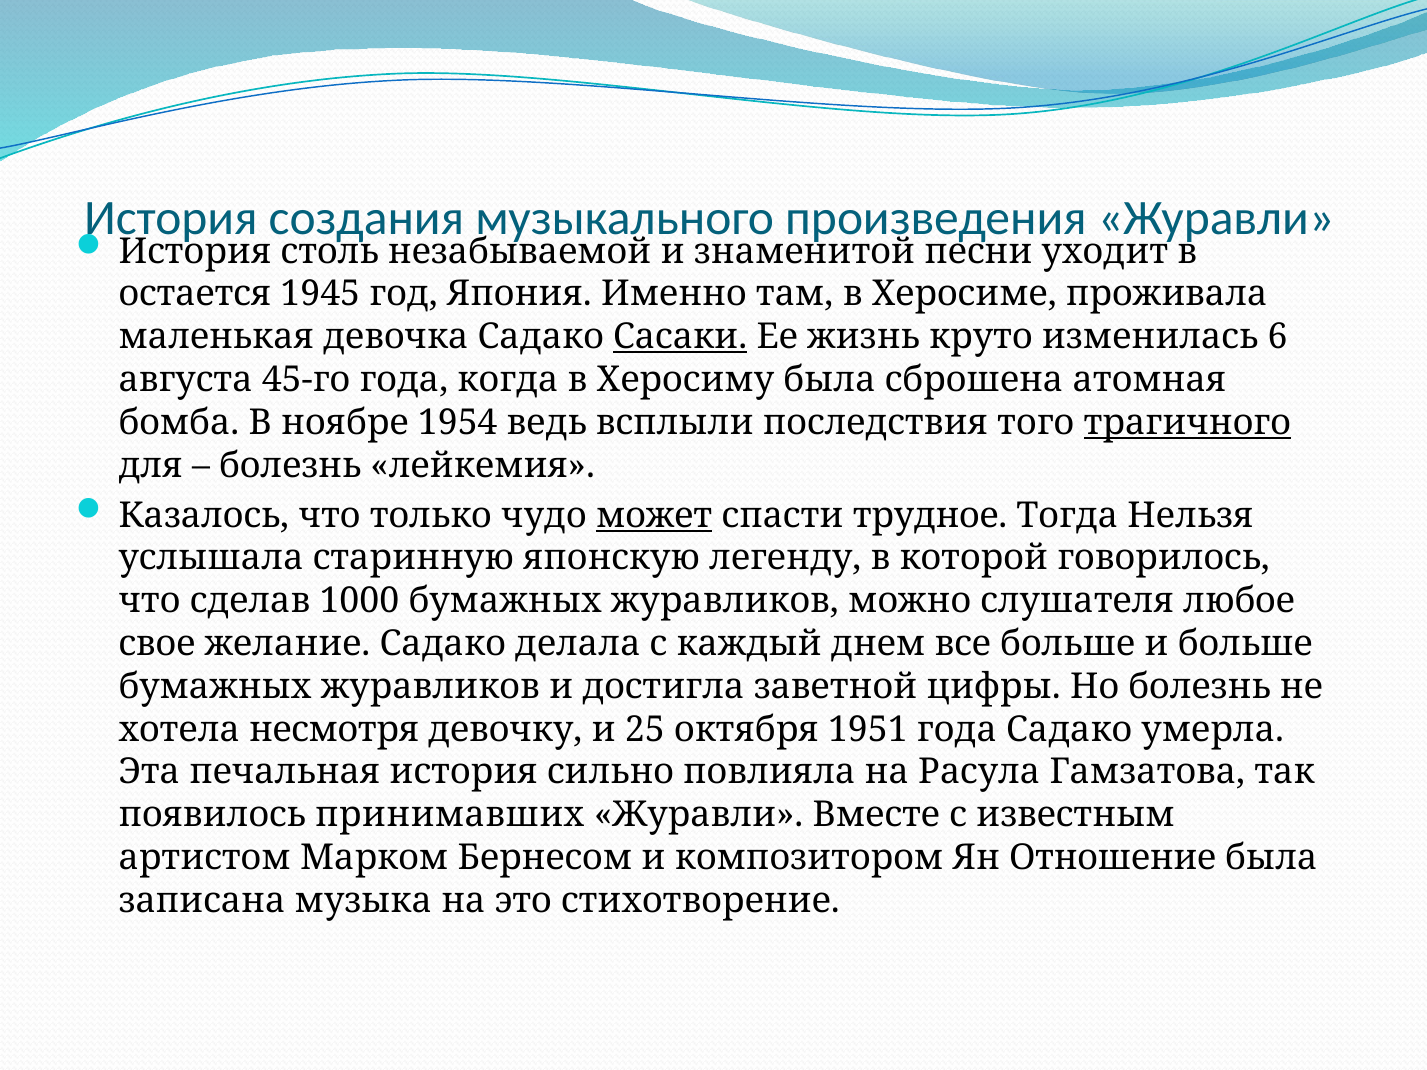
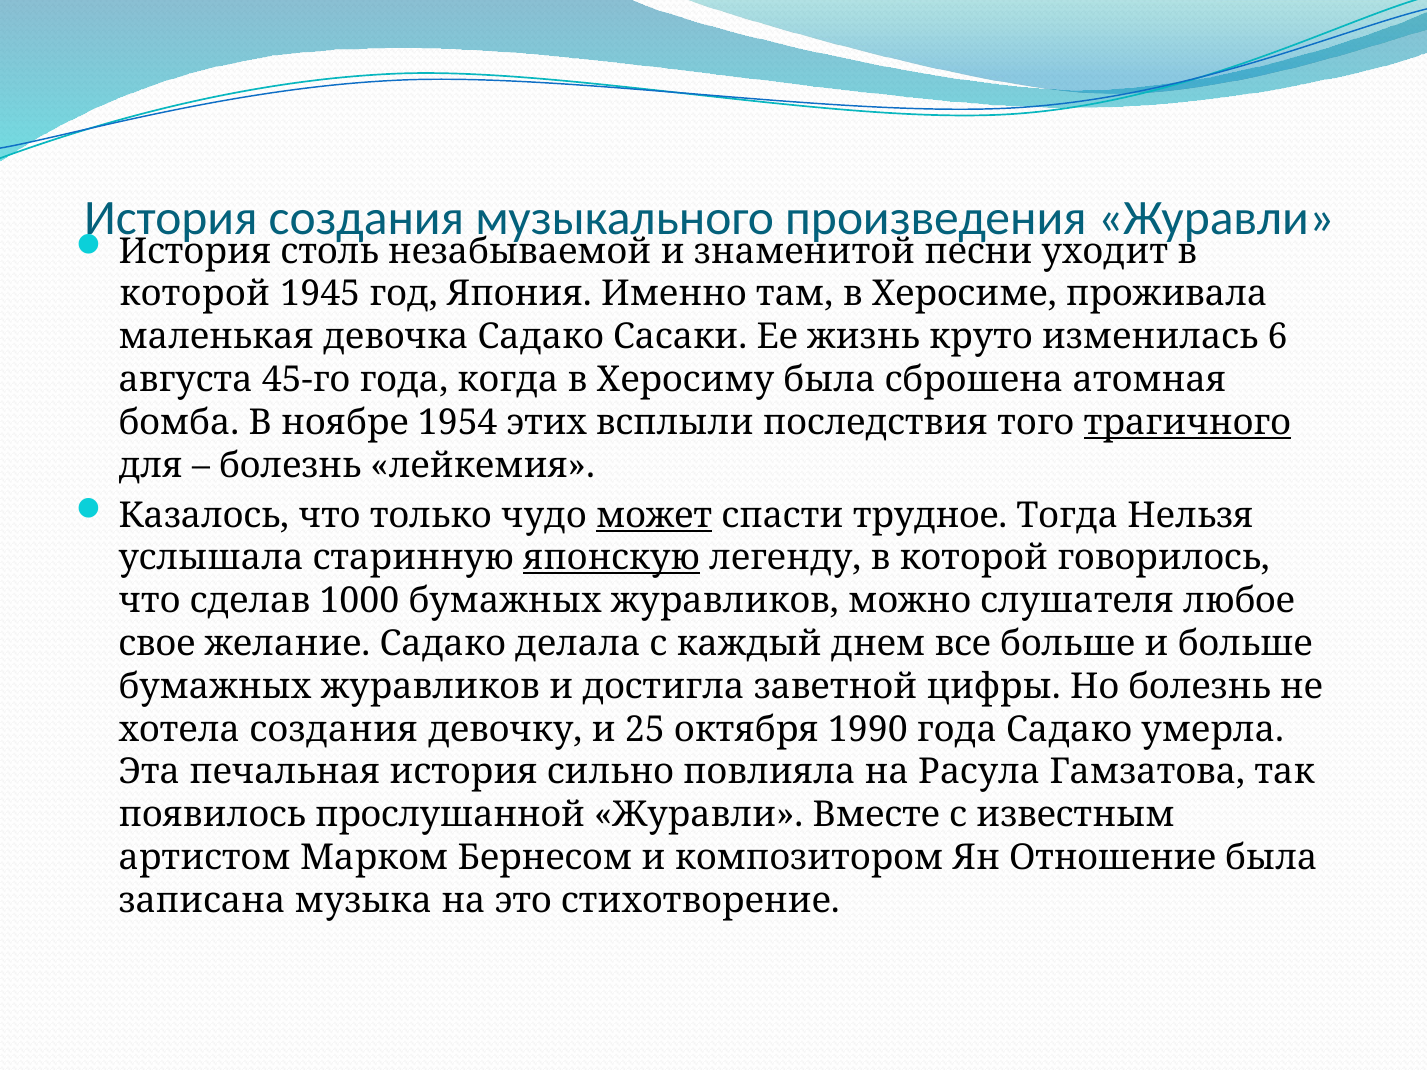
остается at (195, 294): остается -> которой
Сасаки underline: present -> none
ведь: ведь -> этих
японскую underline: none -> present
хотела несмотря: несмотря -> создания
1951: 1951 -> 1990
принимавших: принимавших -> прослушанной
